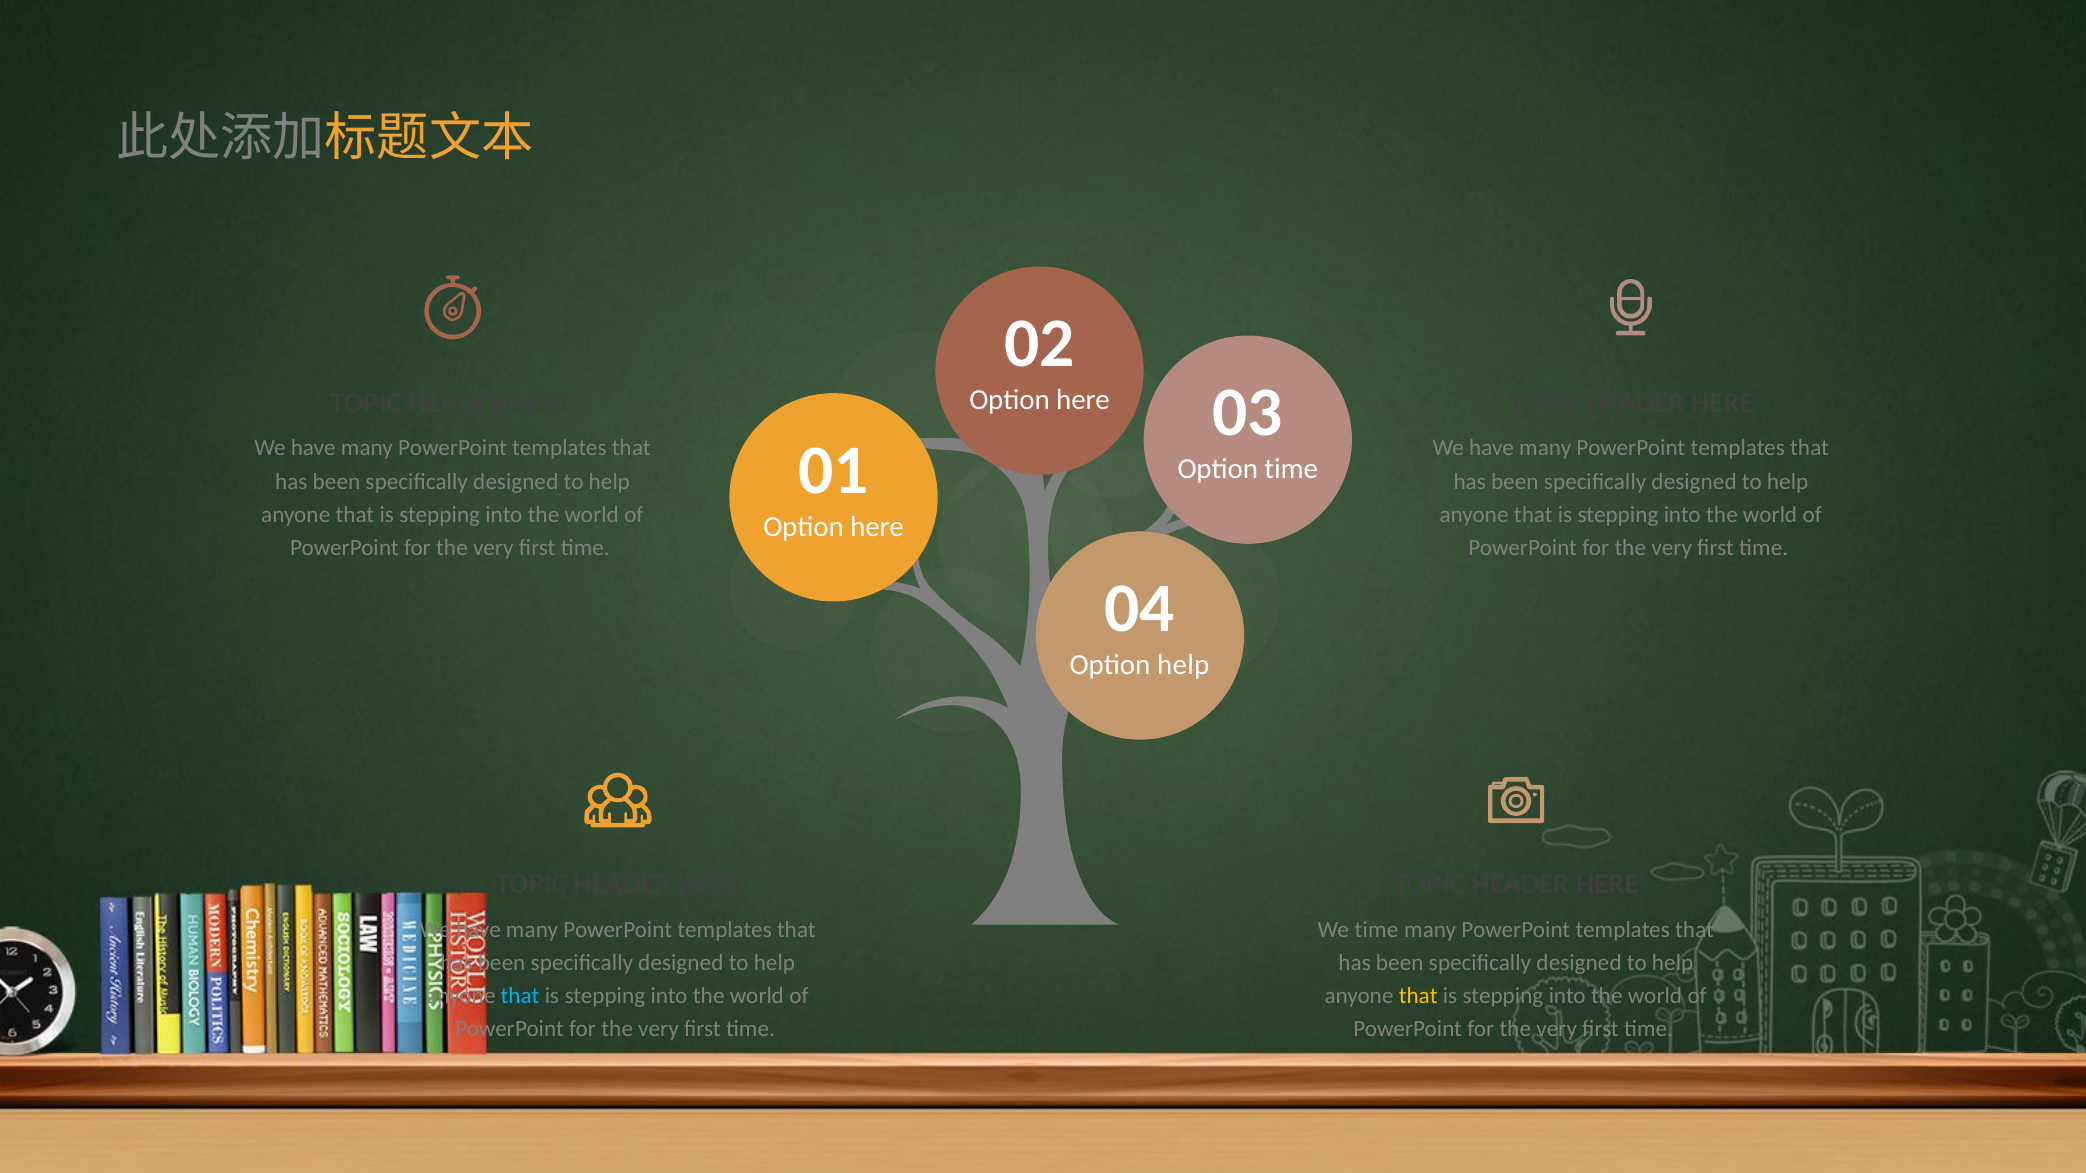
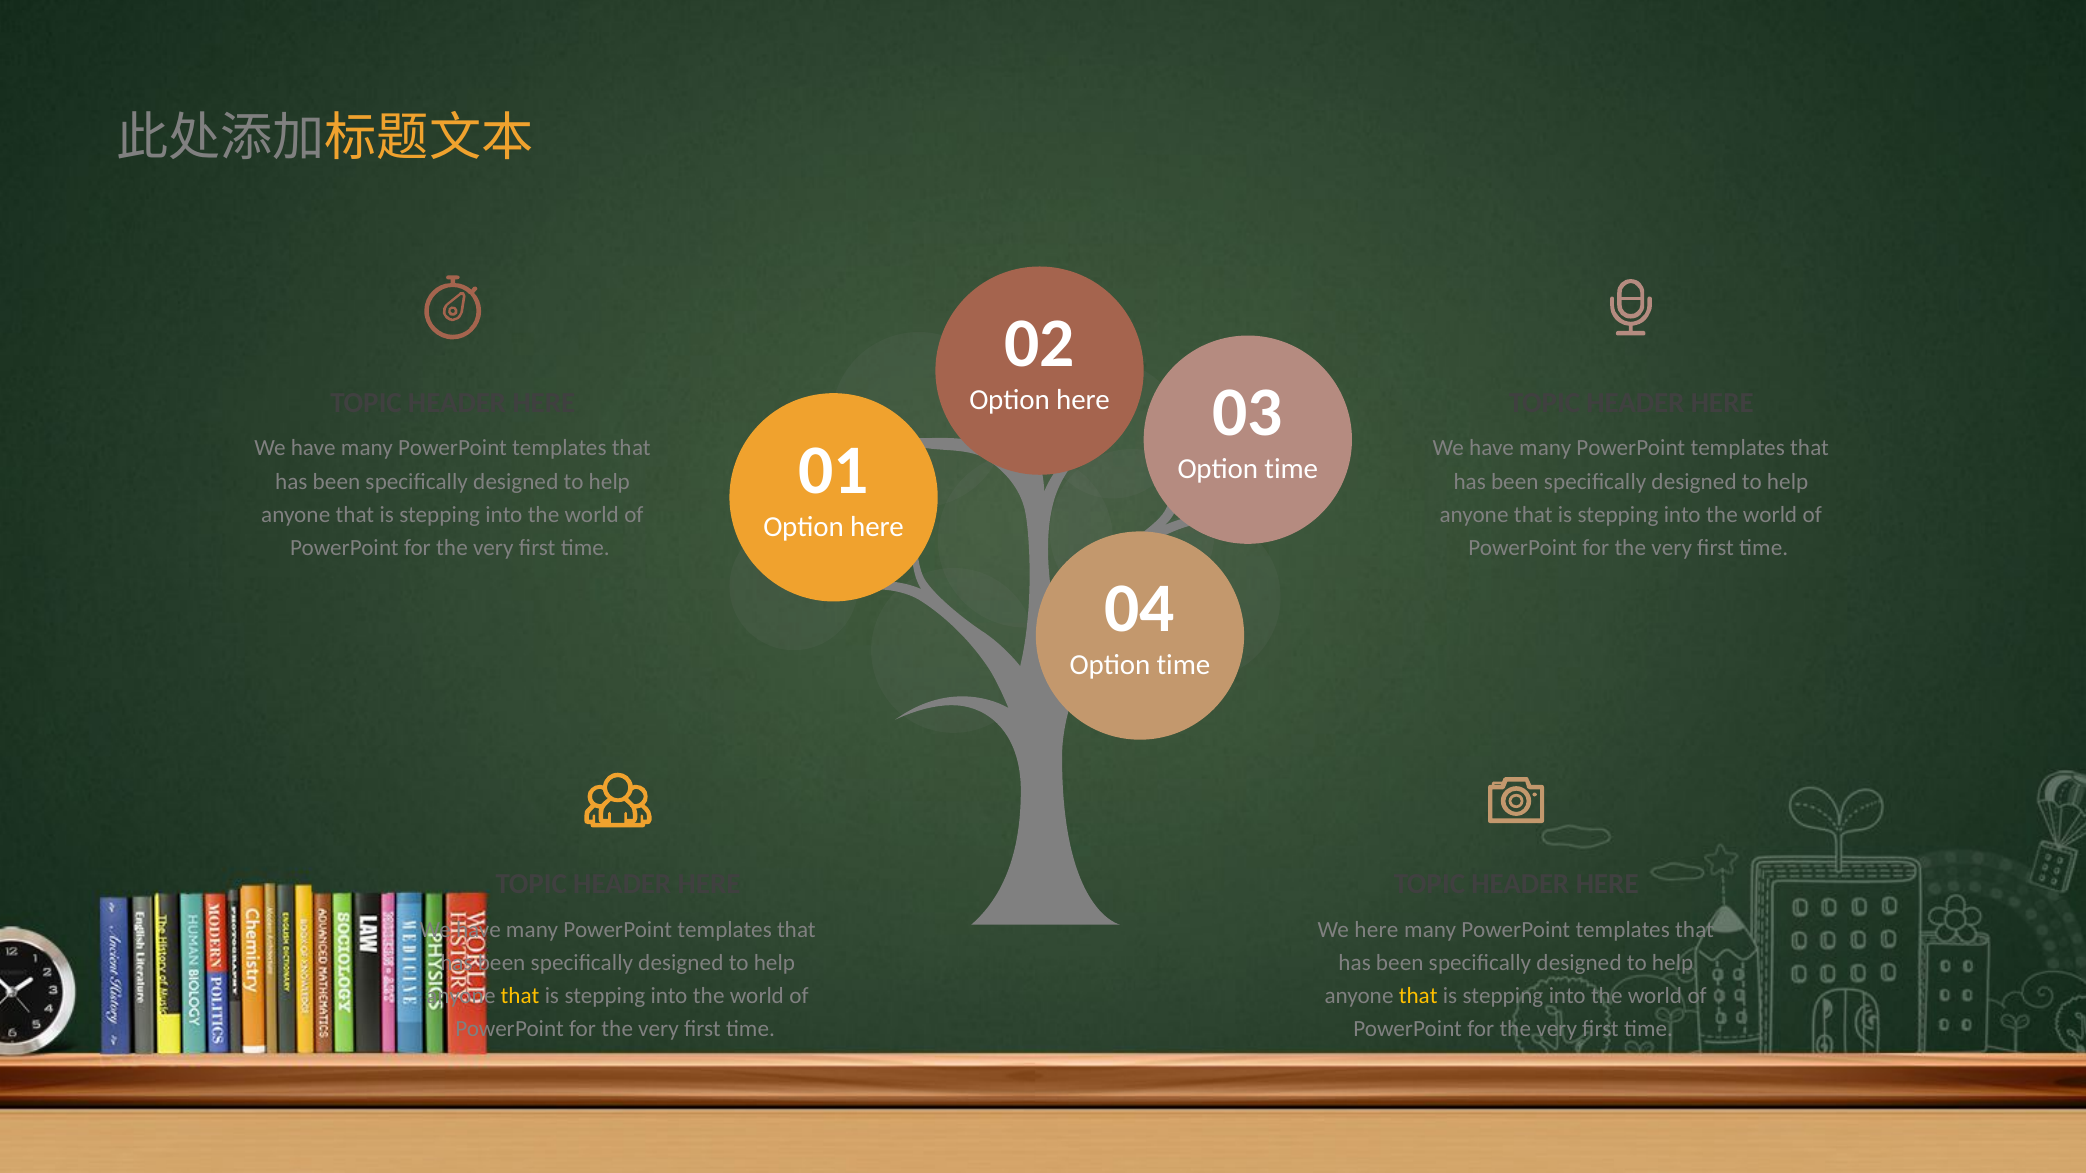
help at (1183, 665): help -> time
We time: time -> here
that at (520, 996) colour: light blue -> yellow
